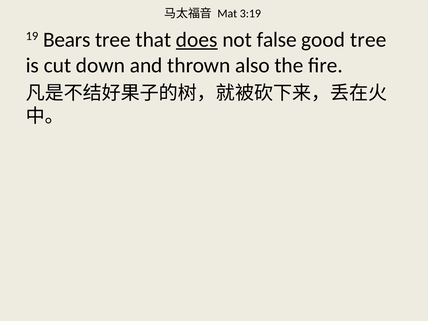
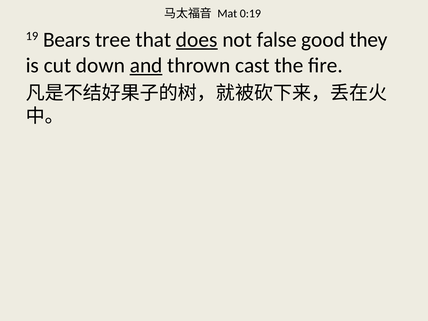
3:19: 3:19 -> 0:19
good tree: tree -> they
and underline: none -> present
also: also -> cast
